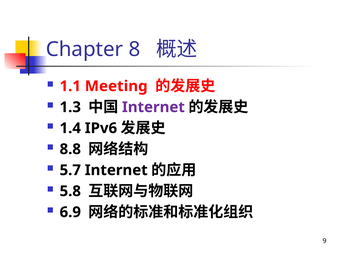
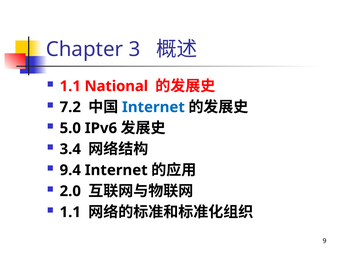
8: 8 -> 3
Meeting: Meeting -> National
1.3: 1.3 -> 7.2
Internet at (153, 107) colour: purple -> blue
1.4: 1.4 -> 5.0
8.8: 8.8 -> 3.4
5.7: 5.7 -> 9.4
5.8: 5.8 -> 2.0
6.9 at (70, 212): 6.9 -> 1.1
